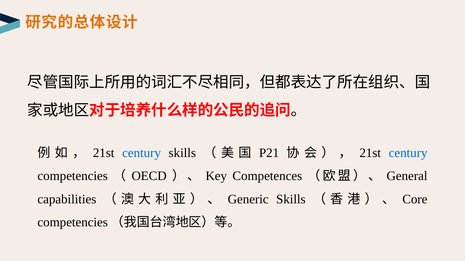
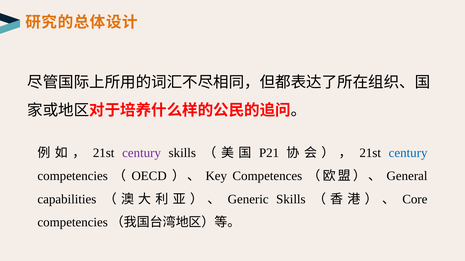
century at (142, 153) colour: blue -> purple
